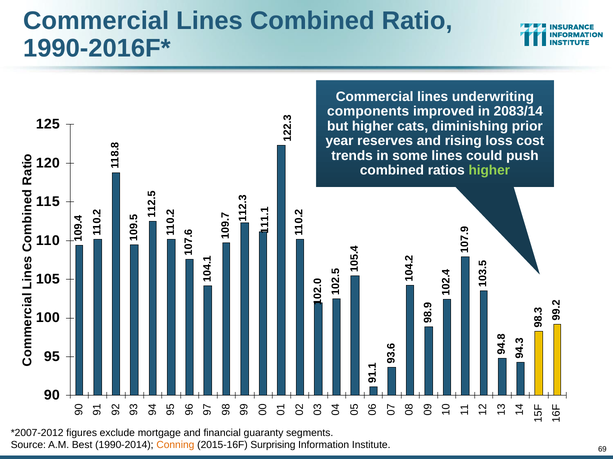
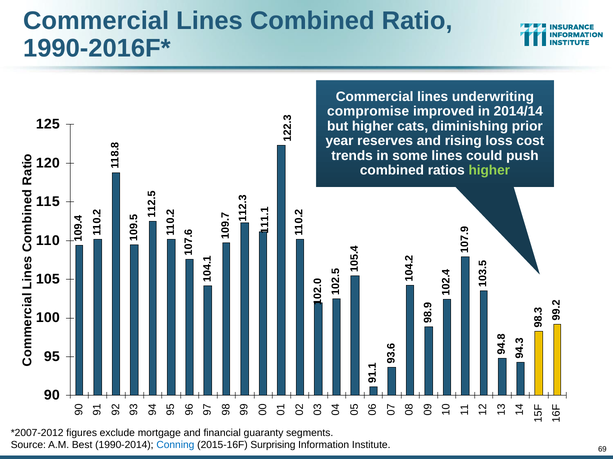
components: components -> compromise
2083/14: 2083/14 -> 2014/14
Conning colour: orange -> blue
